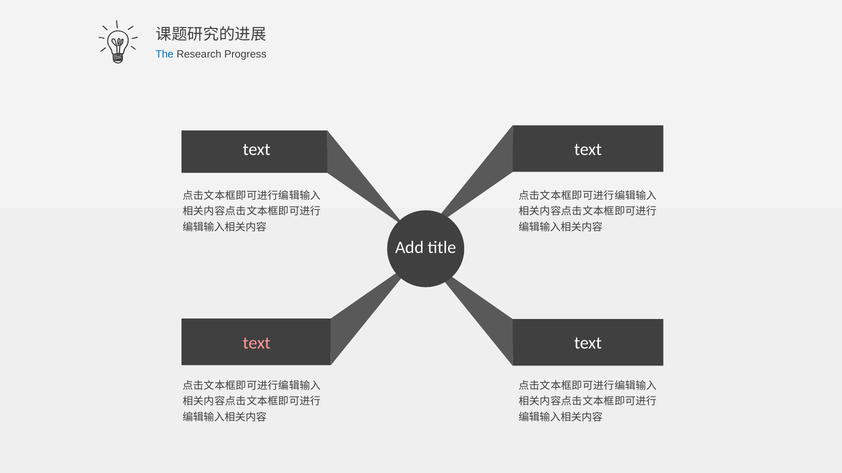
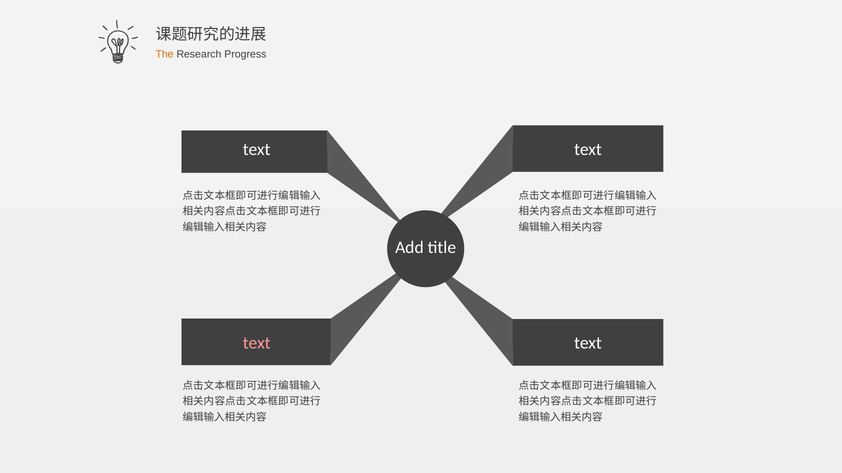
The colour: blue -> orange
